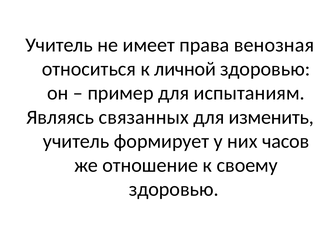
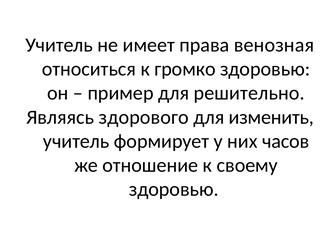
личной: личной -> громко
испытаниям: испытаниям -> решительно
связанных: связанных -> здорового
